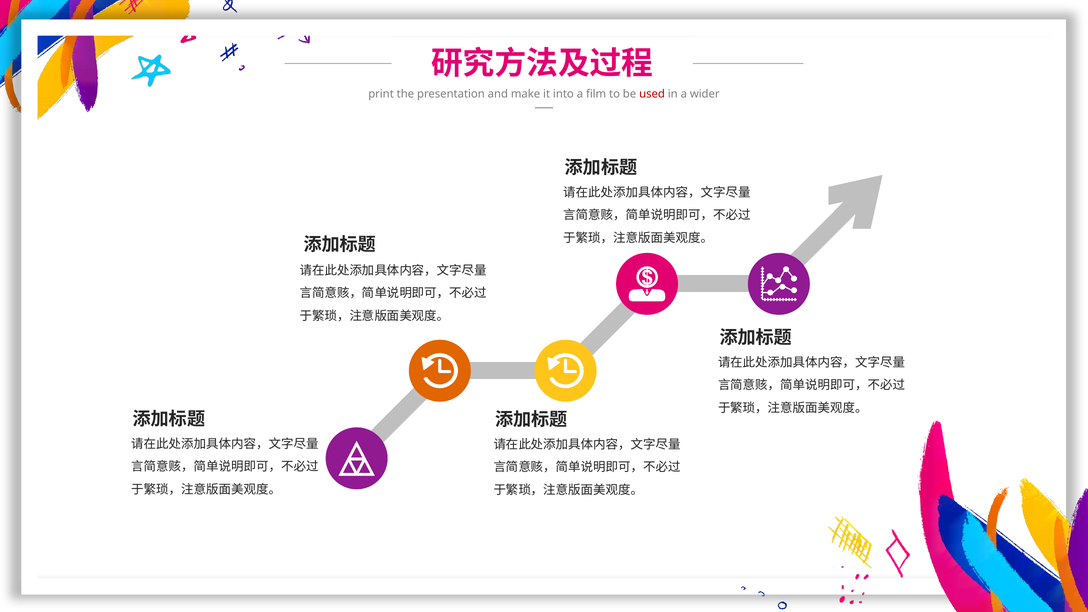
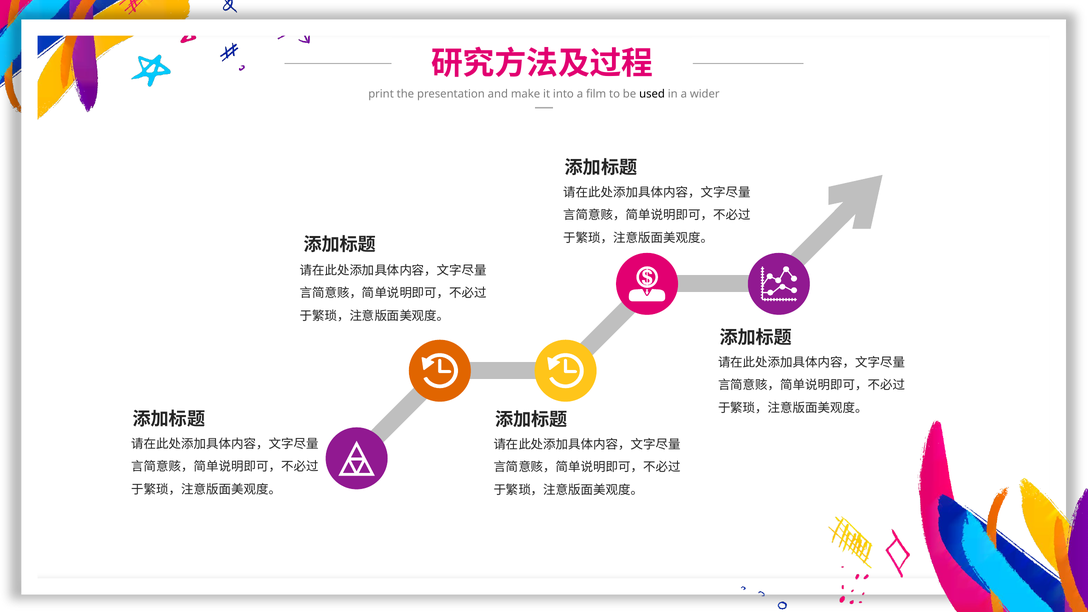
used colour: red -> black
